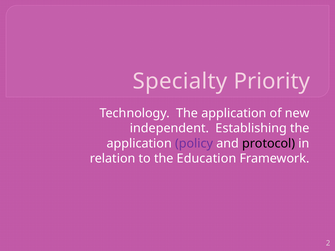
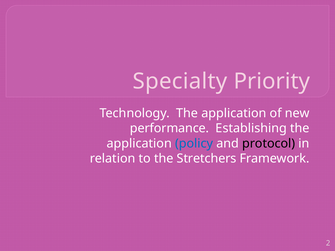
independent: independent -> performance
policy colour: purple -> blue
Education: Education -> Stretchers
